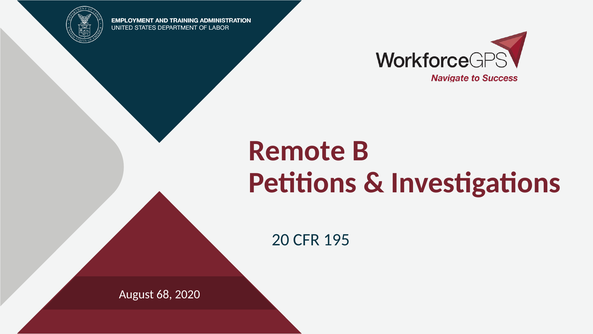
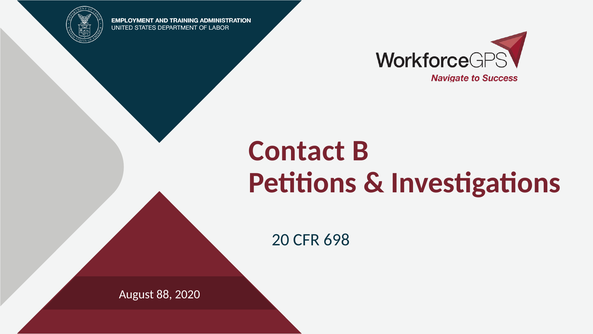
Remote: Remote -> Contact
195: 195 -> 698
68: 68 -> 88
